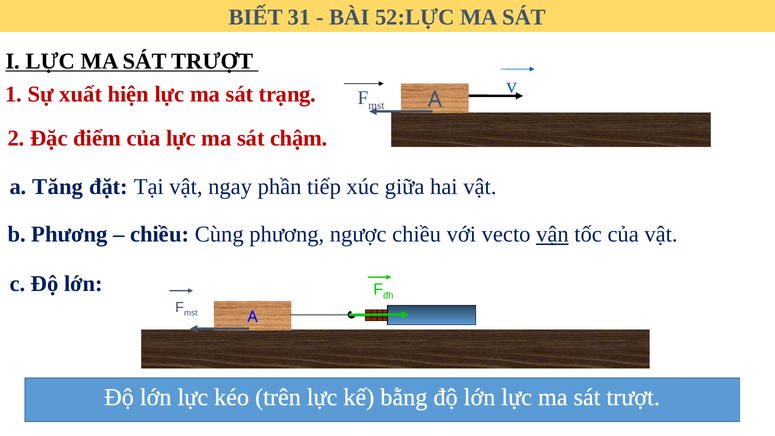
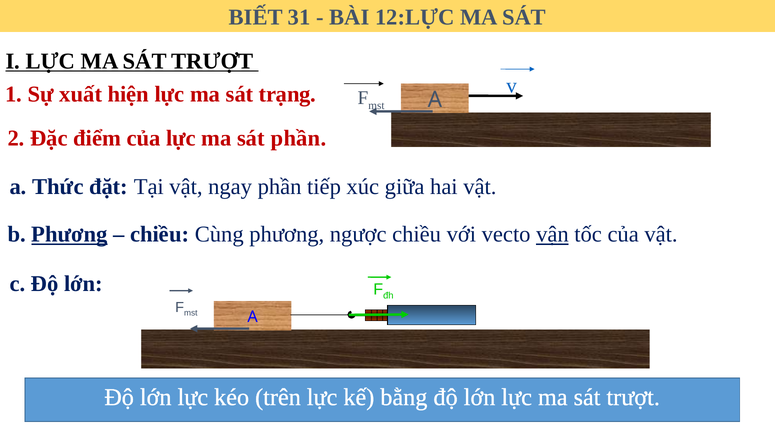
52:LỰC: 52:LỰC -> 12:LỰC
sát chậm: chậm -> phần
Tăng: Tăng -> Thức
Phương at (70, 234) underline: none -> present
